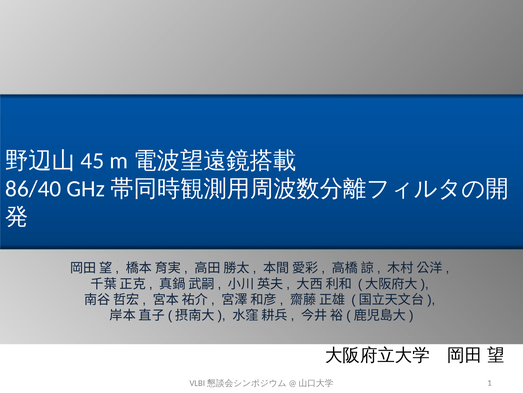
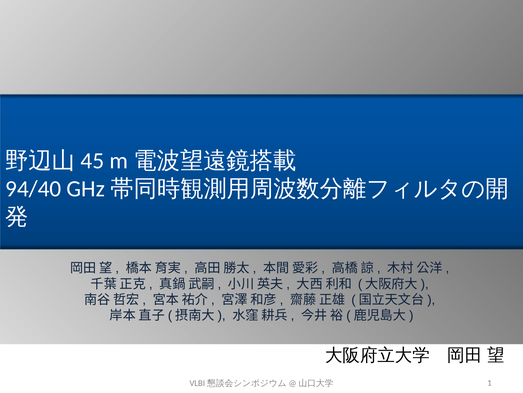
86/40: 86/40 -> 94/40
